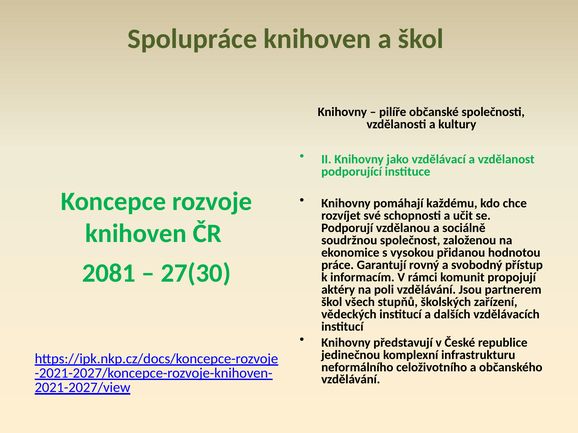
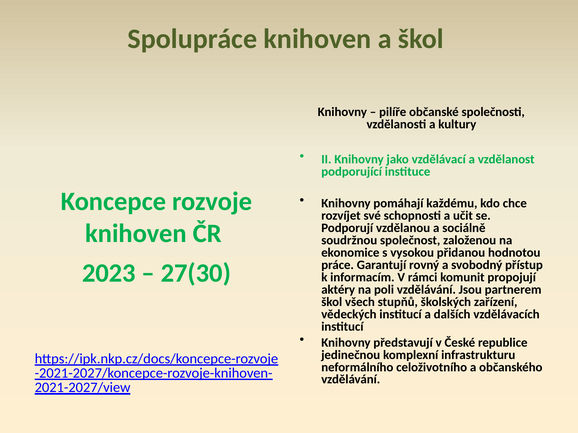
2081: 2081 -> 2023
